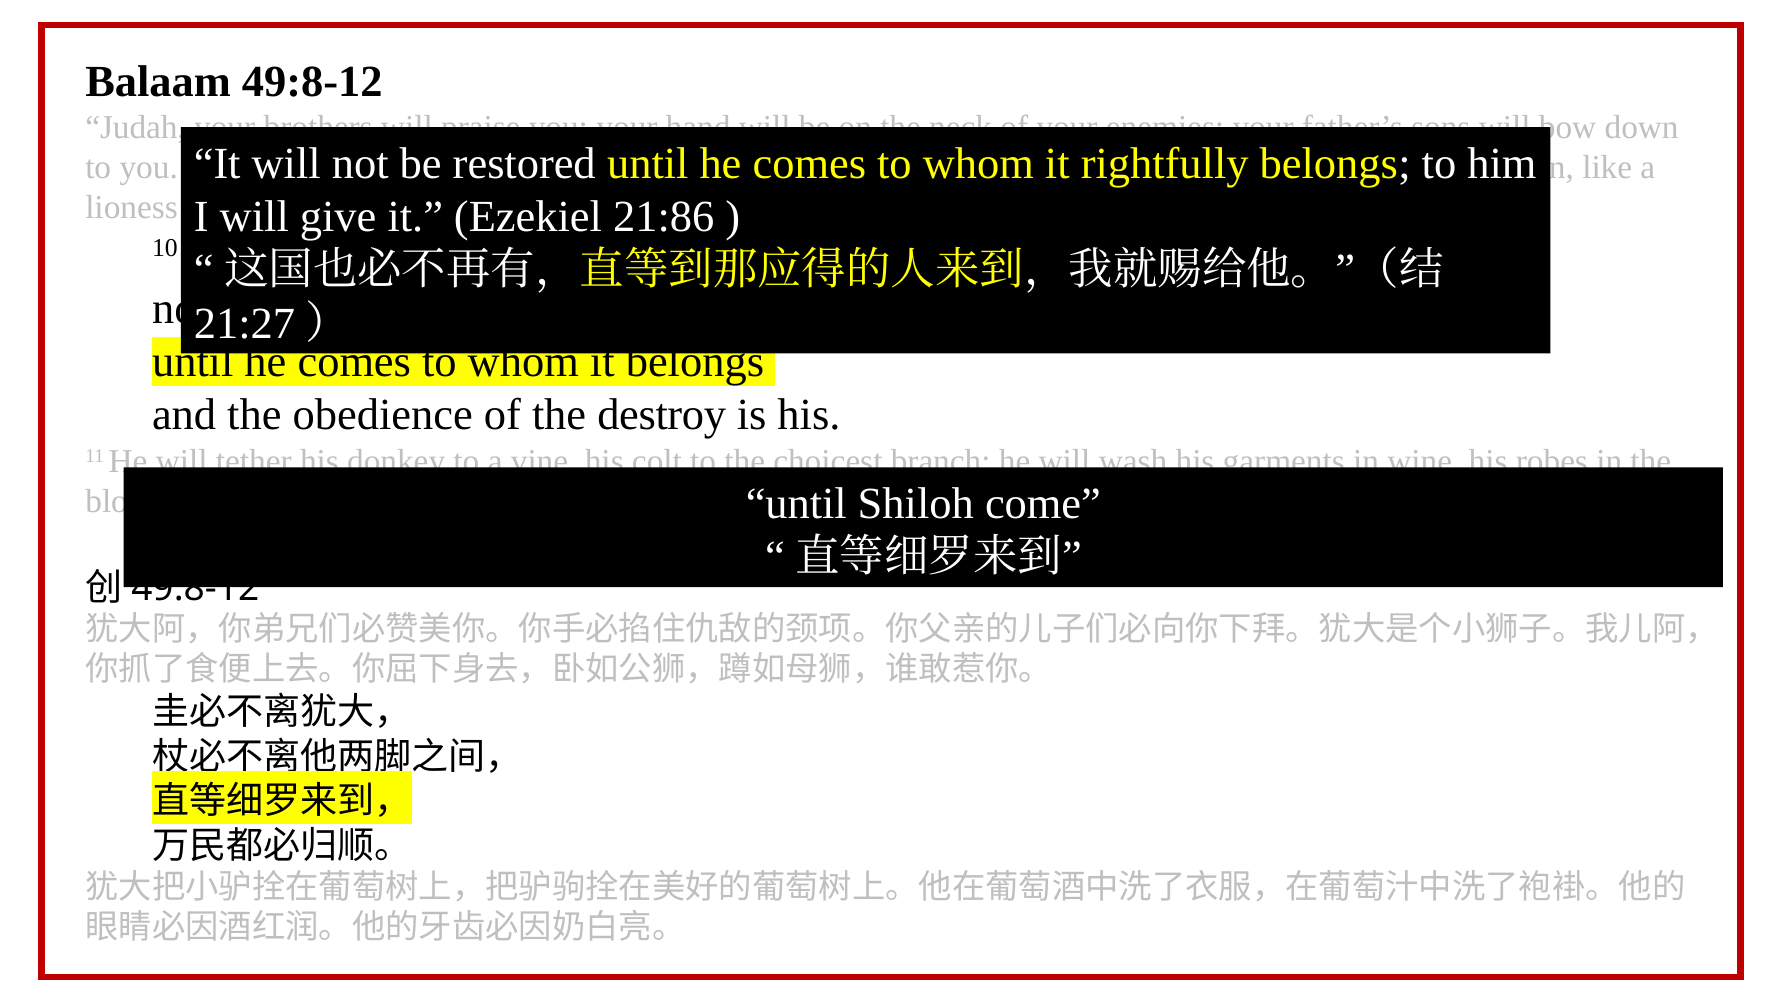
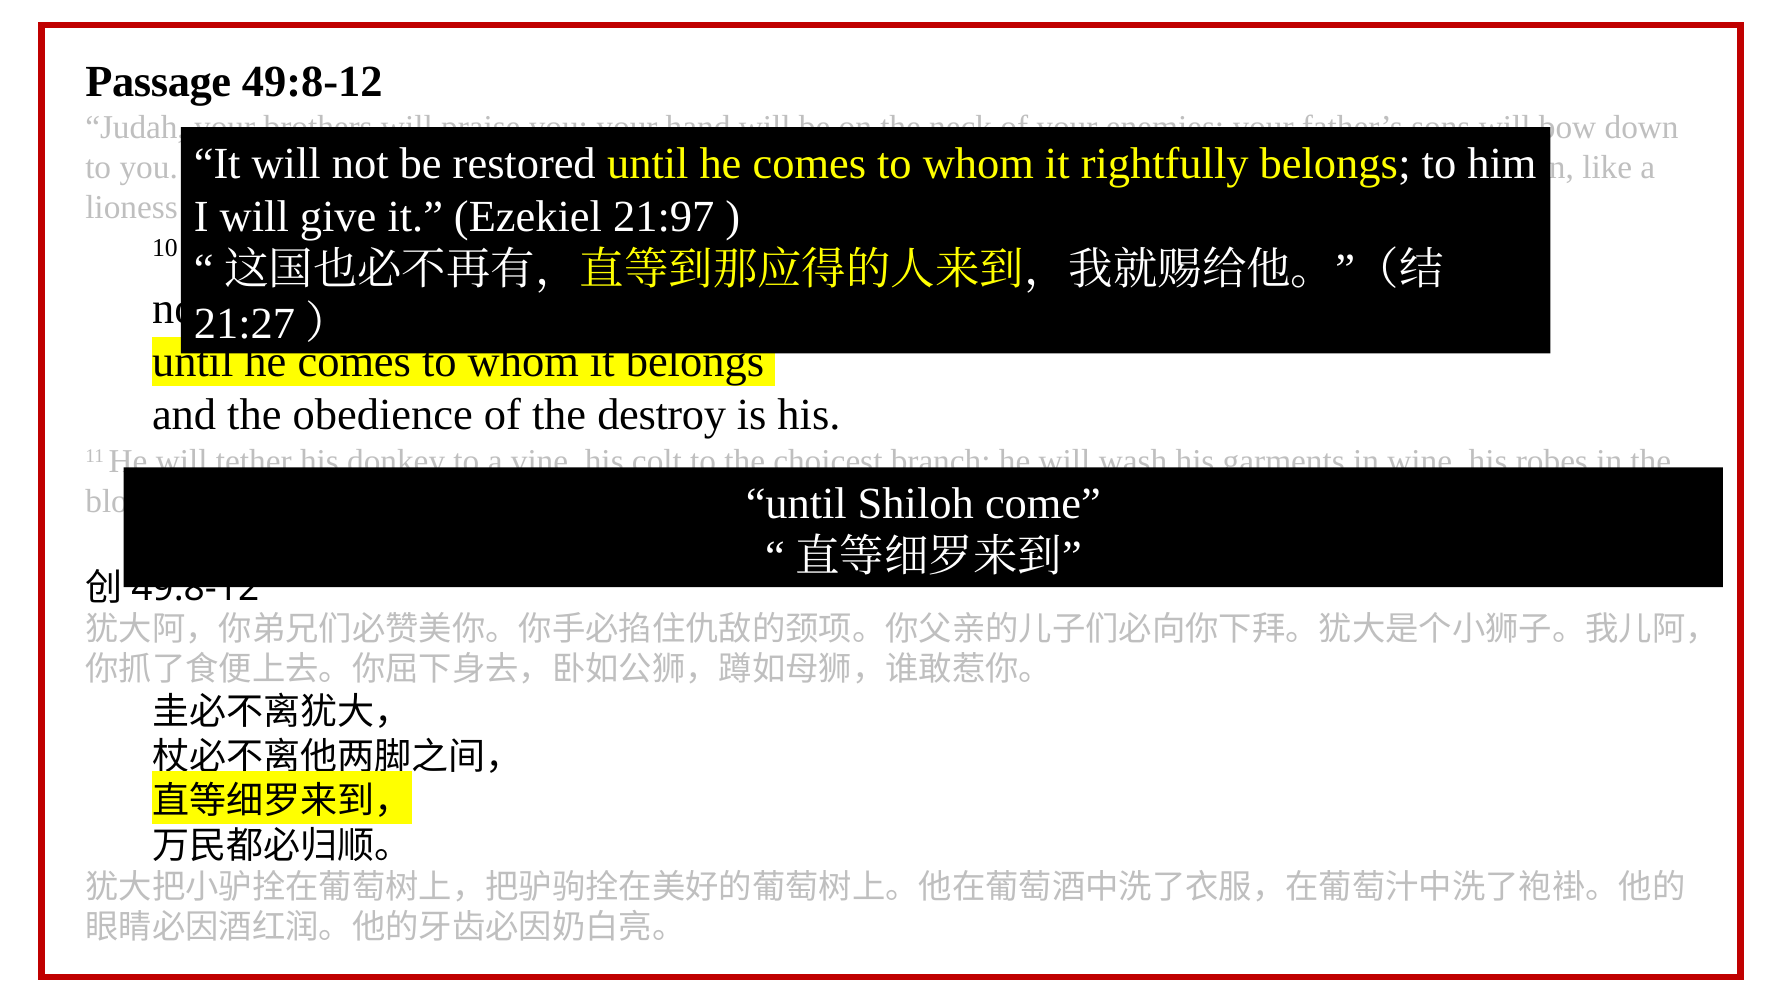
Balaam: Balaam -> Passage
21:86: 21:86 -> 21:97
